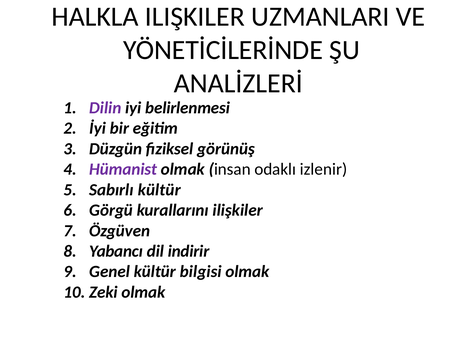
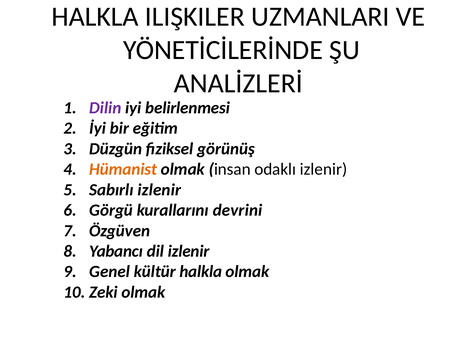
Hümanist colour: purple -> orange
Sabırlı kültür: kültür -> izlenir
kurallarını ilişkiler: ilişkiler -> devrini
dil indirir: indirir -> izlenir
kültür bilgisi: bilgisi -> halkla
